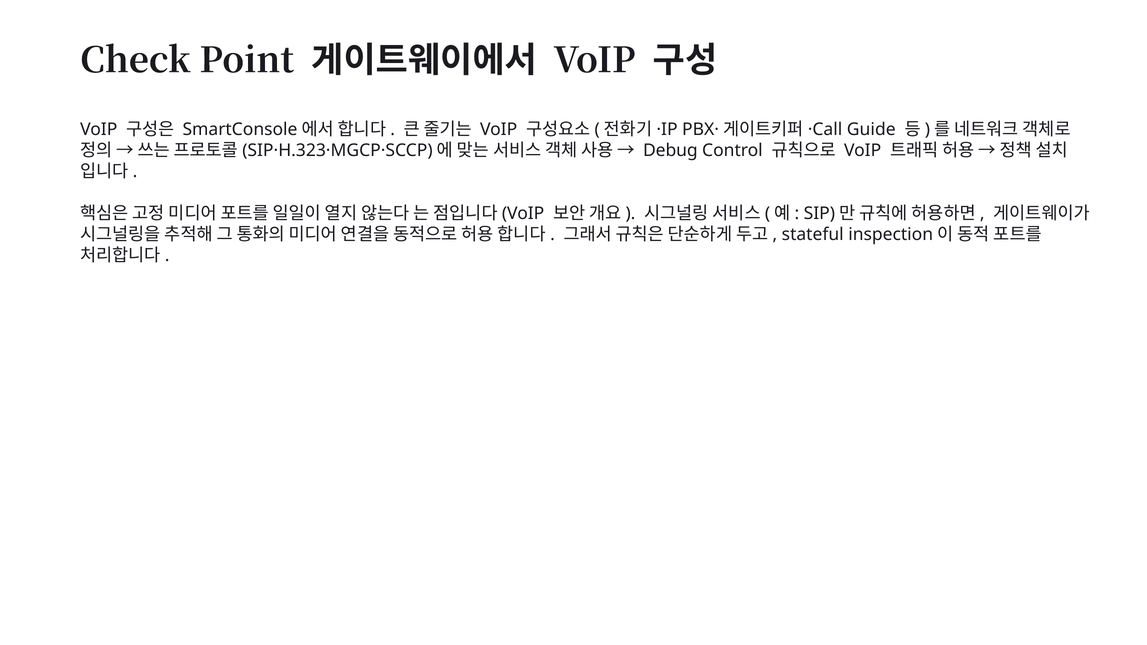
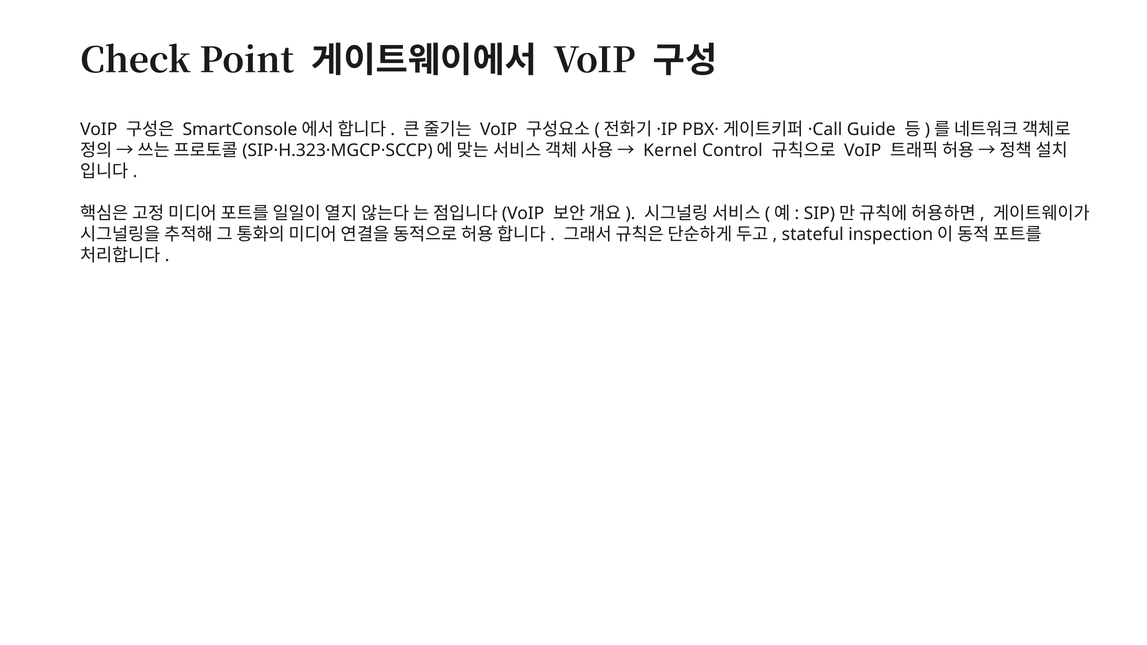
Debug: Debug -> Kernel
